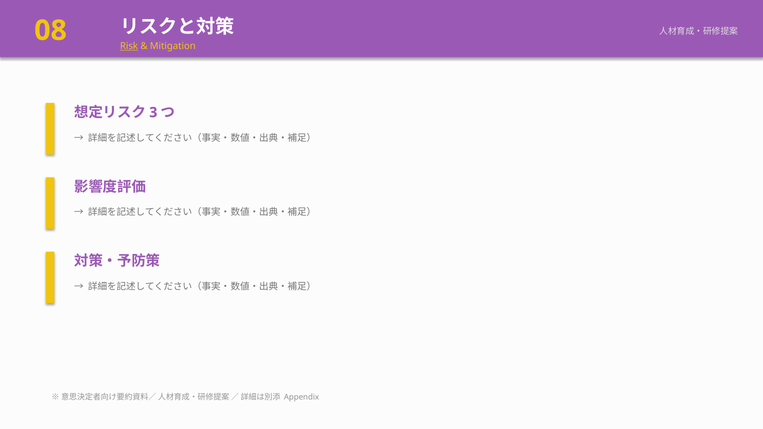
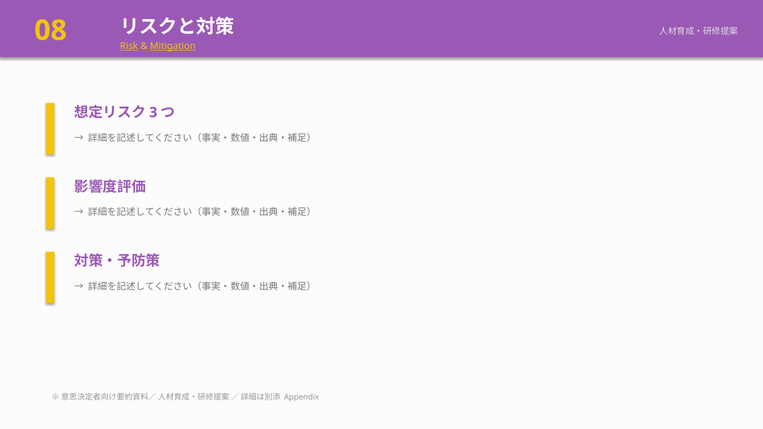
Mitigation underline: none -> present
